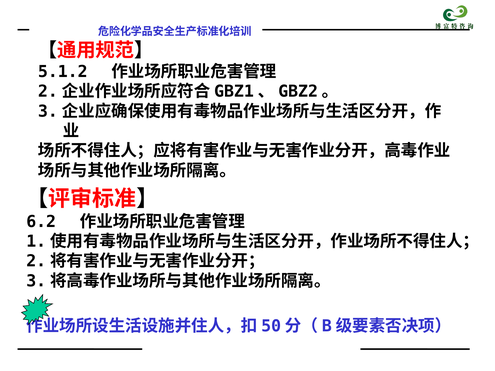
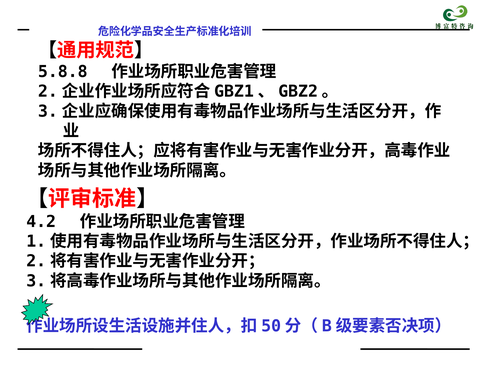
5.1.2: 5.1.2 -> 5.8.8
6.2: 6.2 -> 4.2
